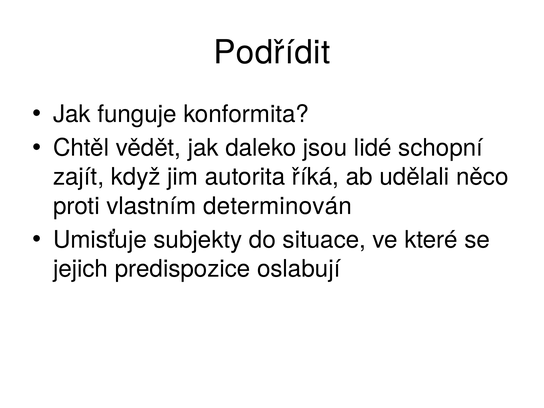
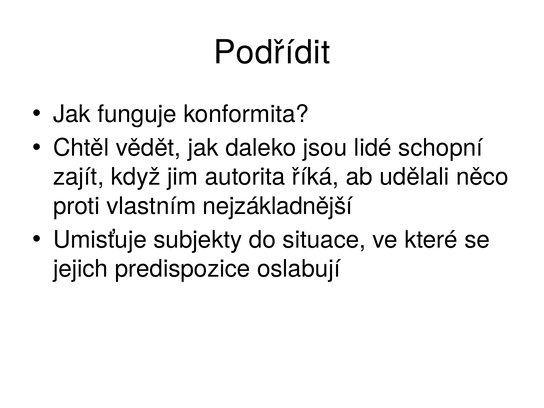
determinován: determinován -> nejzákladnější
